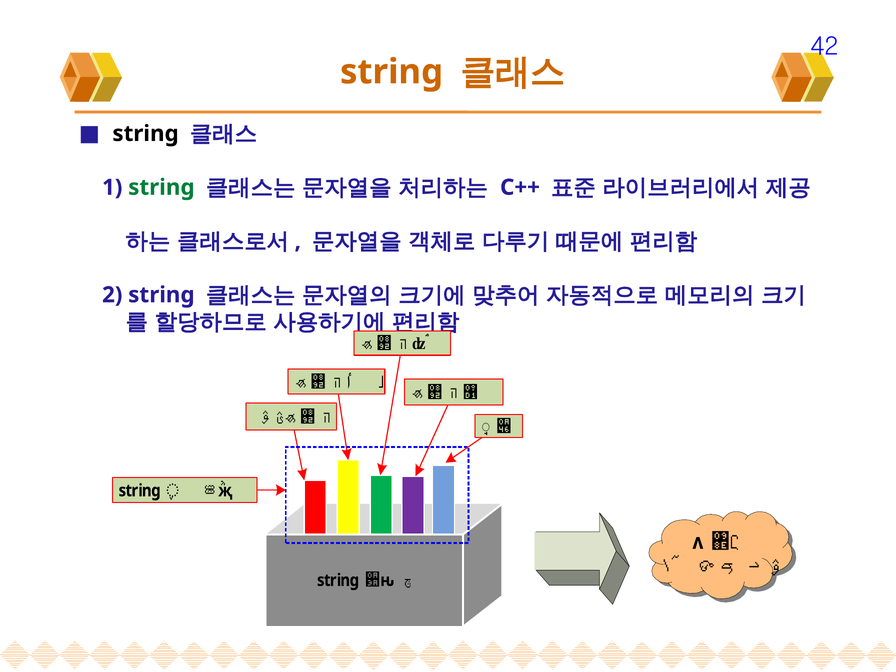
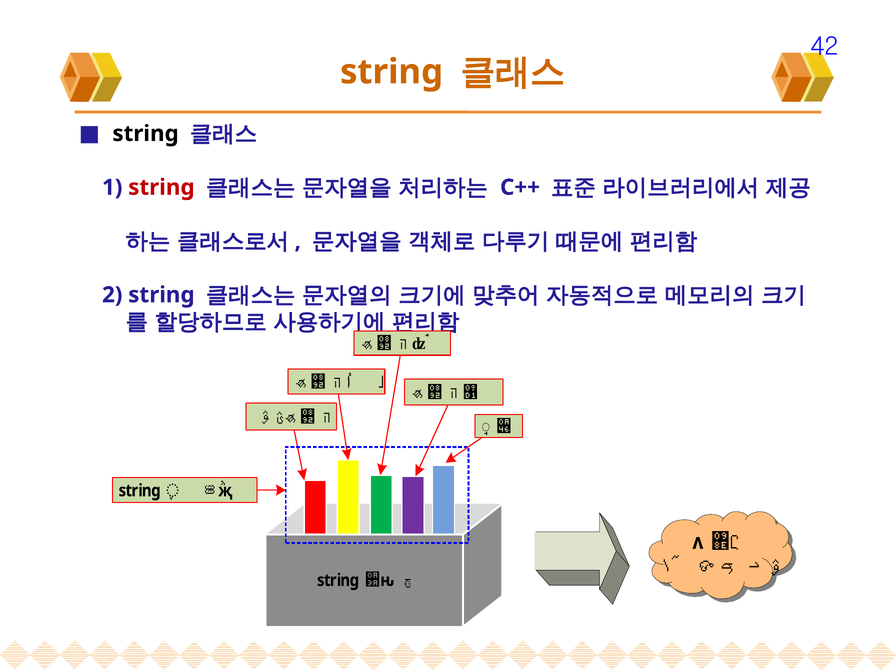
string at (161, 187) colour: green -> red
